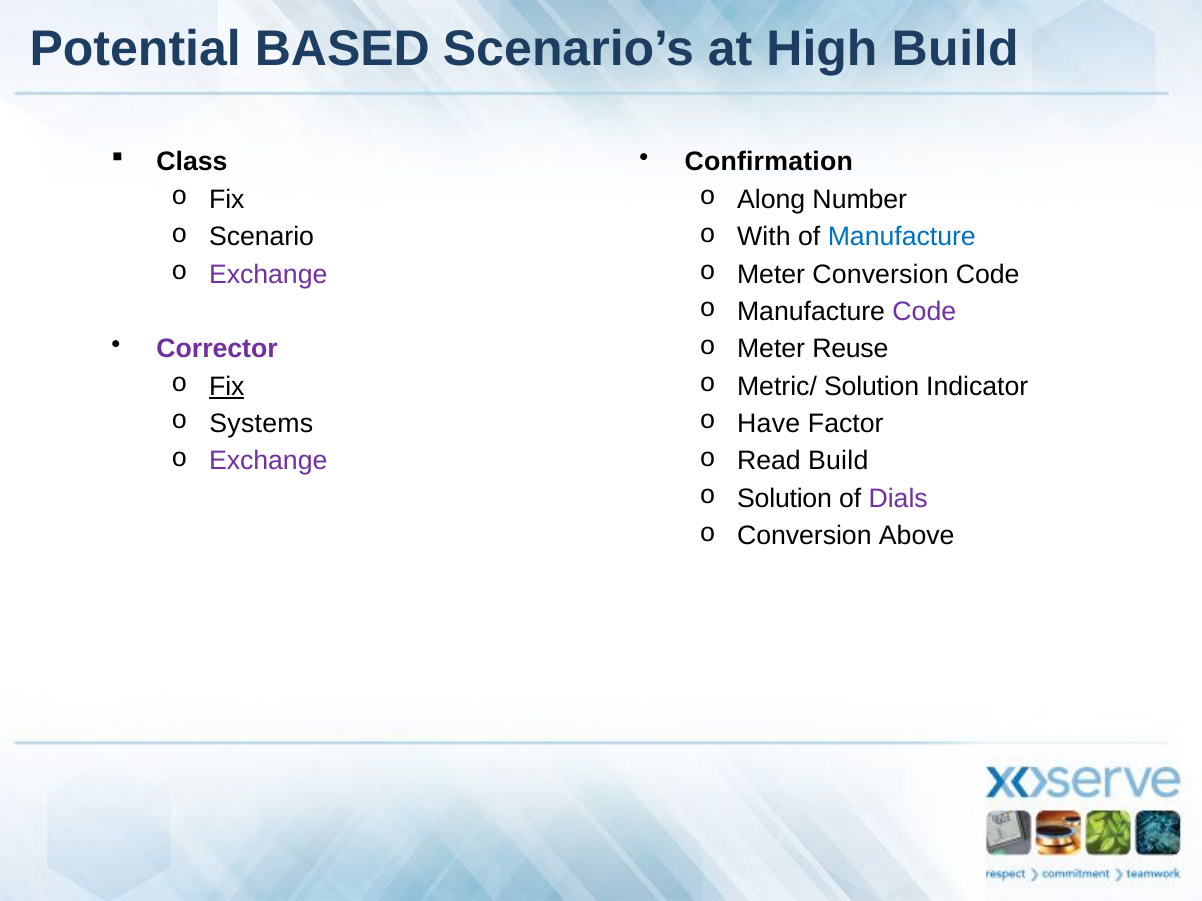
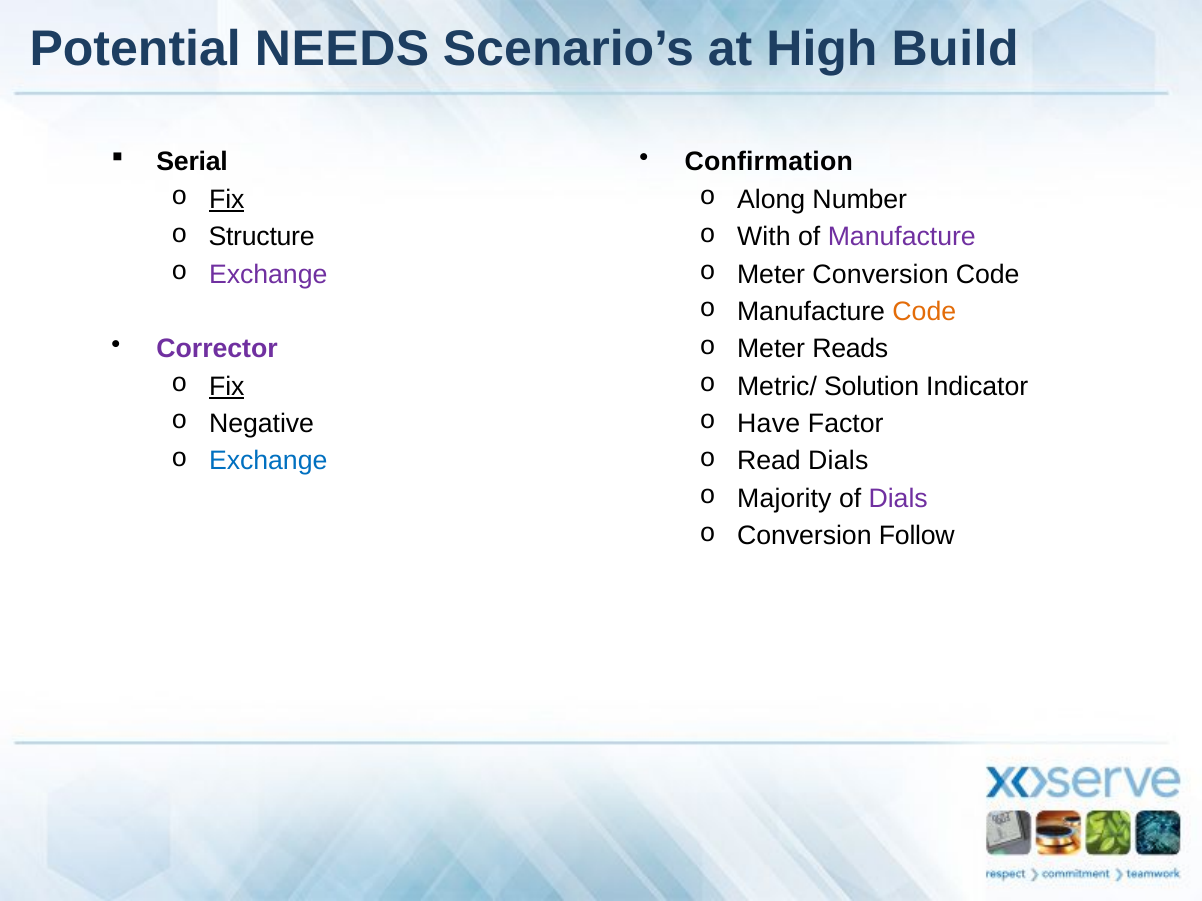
BASED: BASED -> NEEDS
Class: Class -> Serial
Fix at (227, 200) underline: none -> present
Scenario: Scenario -> Structure
Manufacture at (902, 237) colour: blue -> purple
Code at (924, 312) colour: purple -> orange
Reuse: Reuse -> Reads
Systems: Systems -> Negative
Exchange at (268, 461) colour: purple -> blue
Read Build: Build -> Dials
Solution at (785, 499): Solution -> Majority
Above: Above -> Follow
